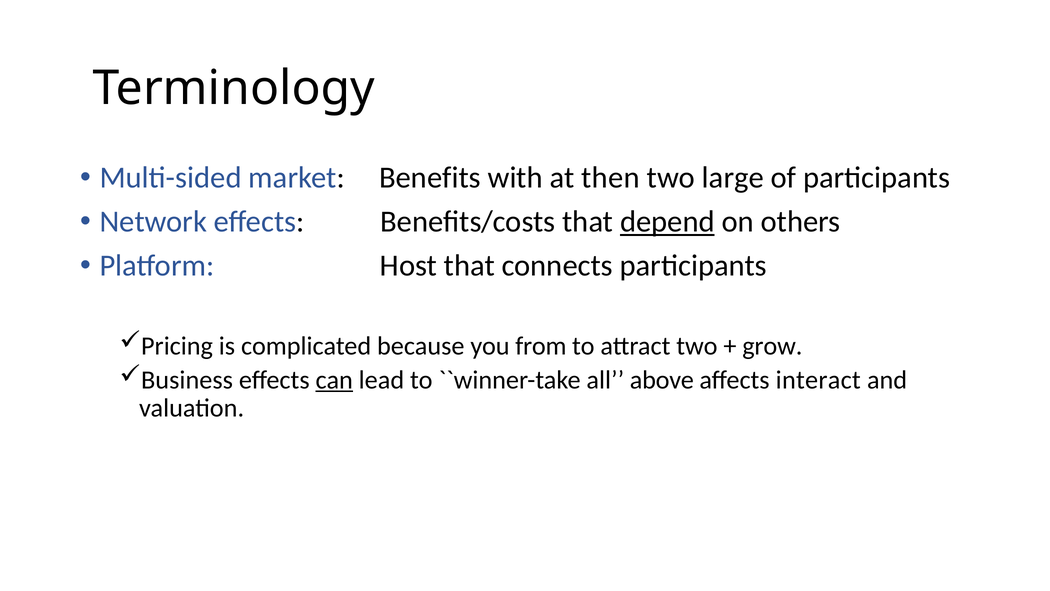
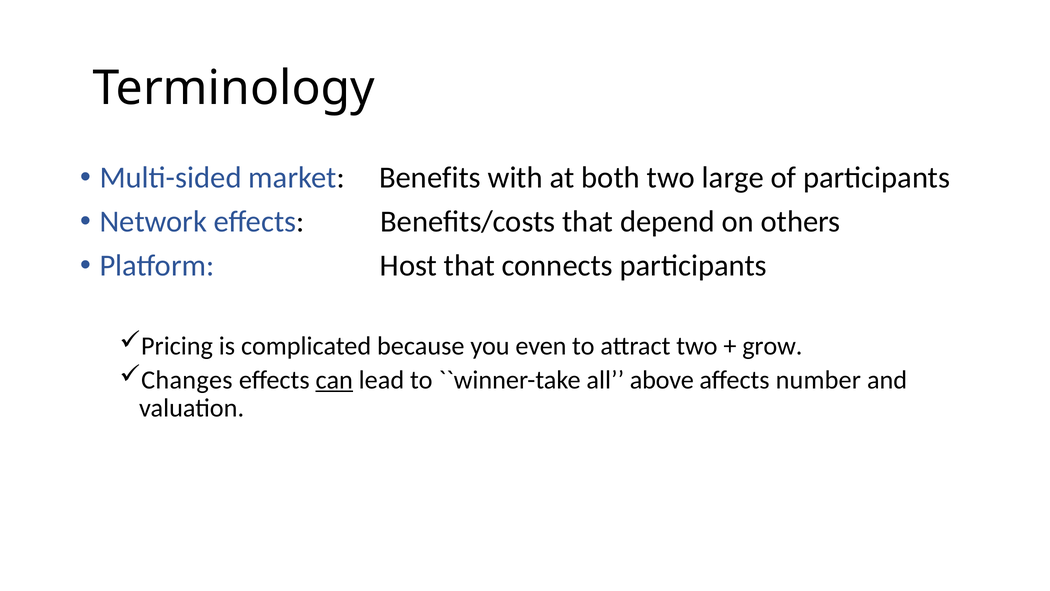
then: then -> both
depend underline: present -> none
from: from -> even
Business: Business -> Changes
interact: interact -> number
